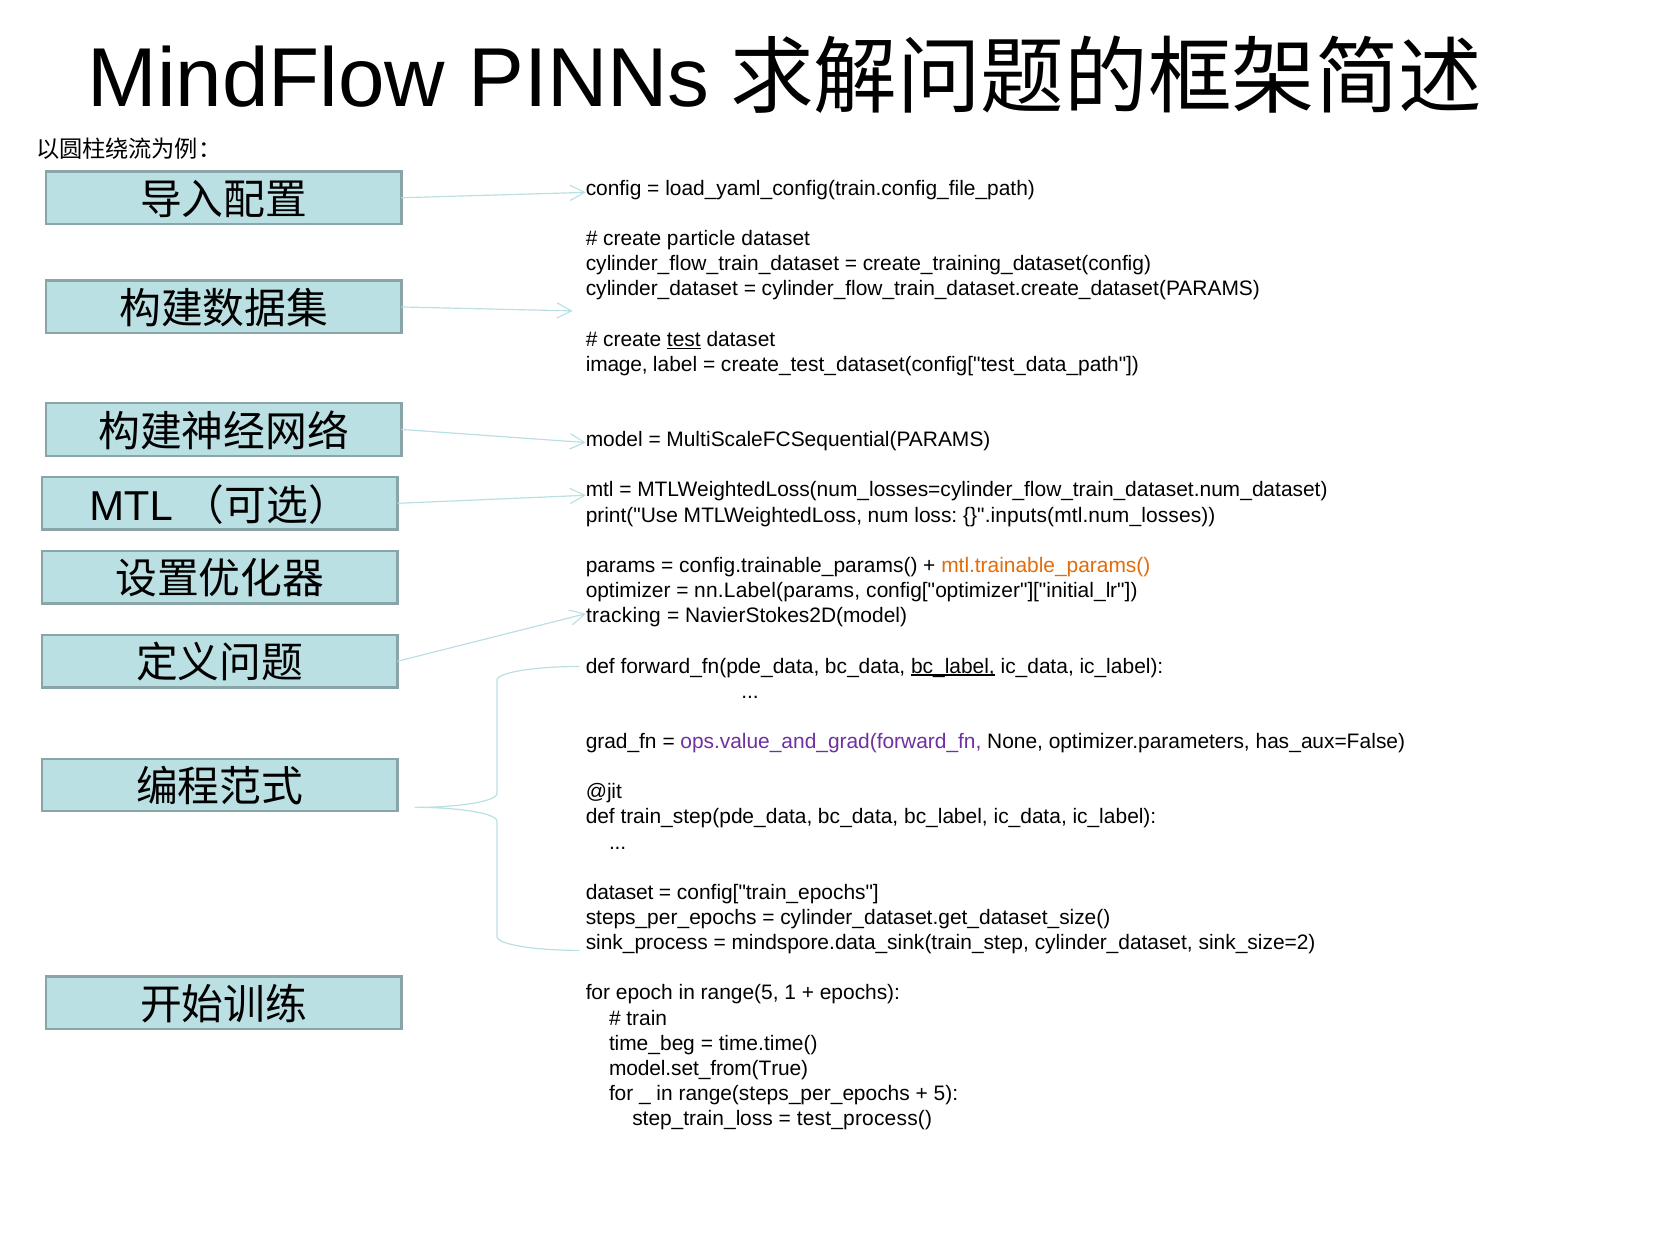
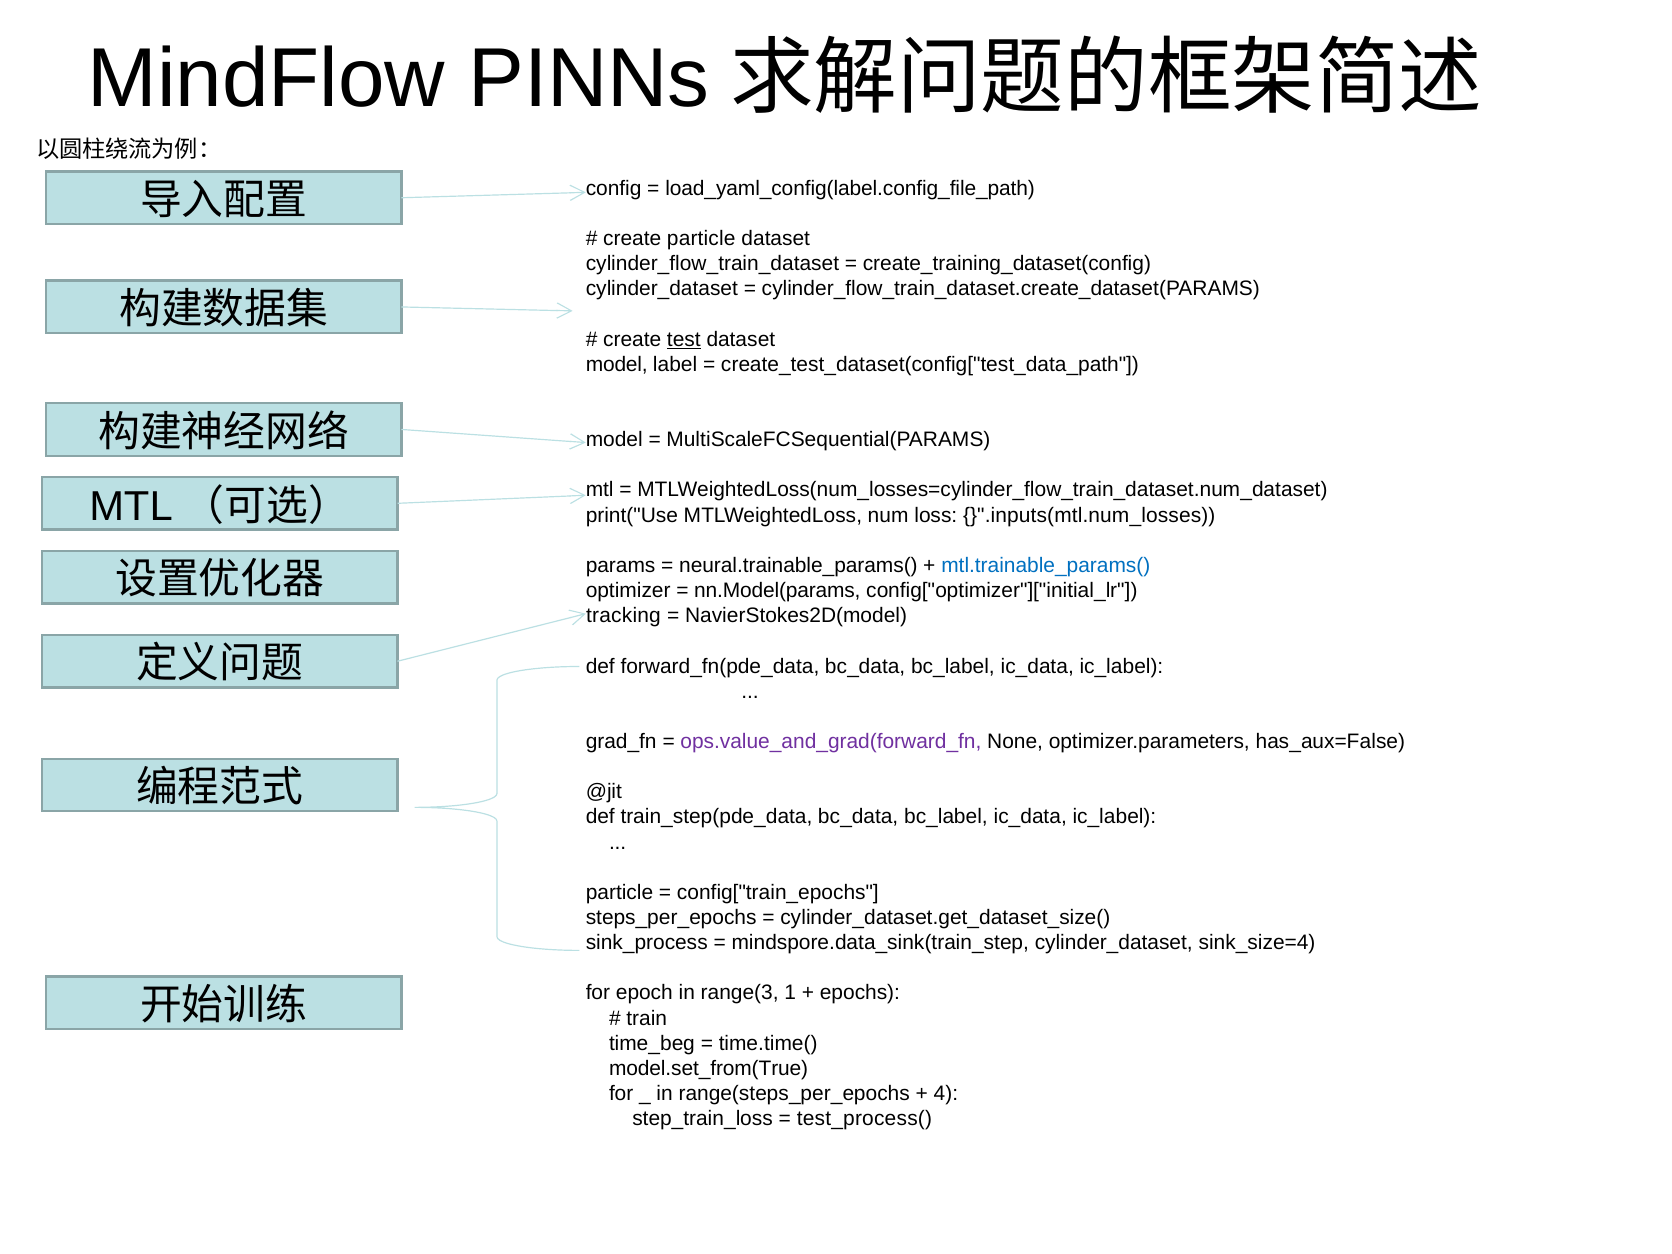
load_yaml_config(train.config_file_path: load_yaml_config(train.config_file_path -> load_yaml_config(label.config_file_path
image at (617, 364): image -> model
config.trainable_params(: config.trainable_params( -> neural.trainable_params(
mtl.trainable_params( colour: orange -> blue
nn.Label(params: nn.Label(params -> nn.Model(params
bc_label at (953, 666) underline: present -> none
dataset at (620, 892): dataset -> particle
sink_size=2: sink_size=2 -> sink_size=4
range(5: range(5 -> range(3
5: 5 -> 4
